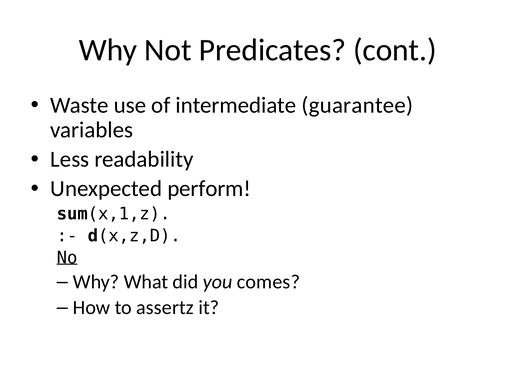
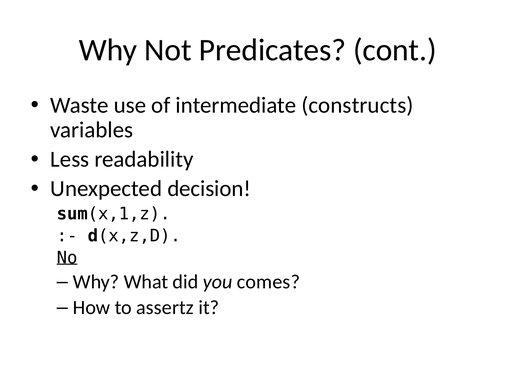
guarantee: guarantee -> constructs
perform: perform -> decision
